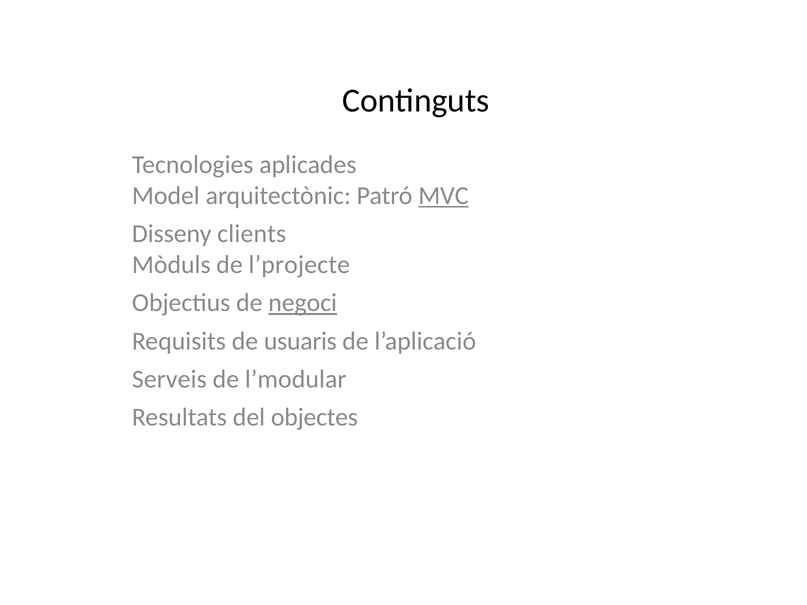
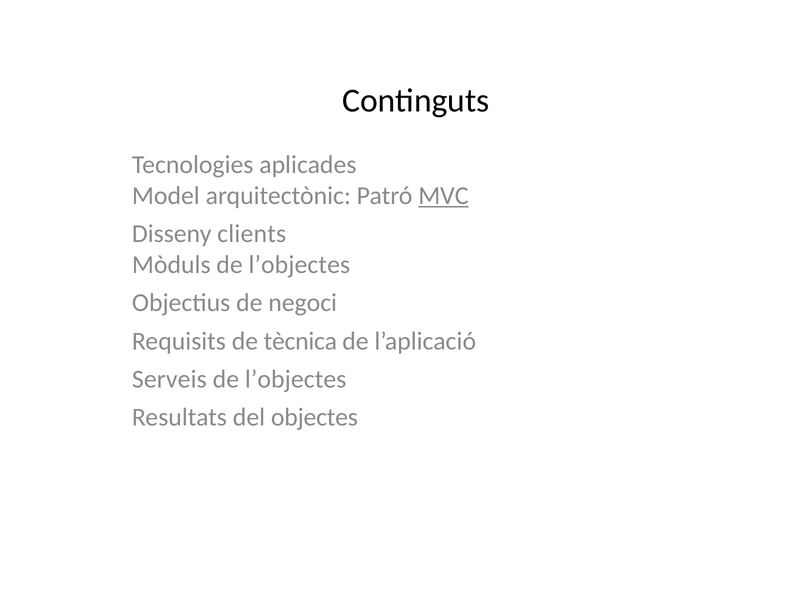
Mòduls de l’projecte: l’projecte -> l’objectes
negoci underline: present -> none
usuaris: usuaris -> tècnica
l’modular at (296, 379): l’modular -> l’objectes
